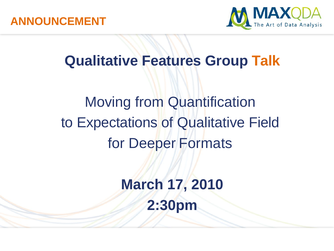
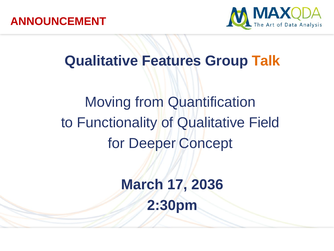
ANNOUNCEMENT colour: orange -> red
Expectations: Expectations -> Functionality
Formats: Formats -> Concept
2010: 2010 -> 2036
